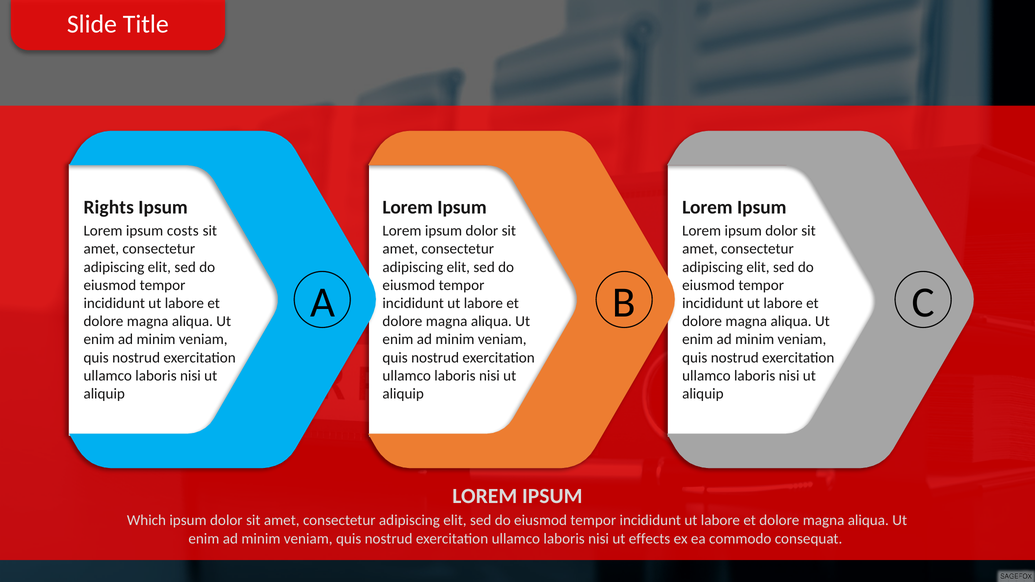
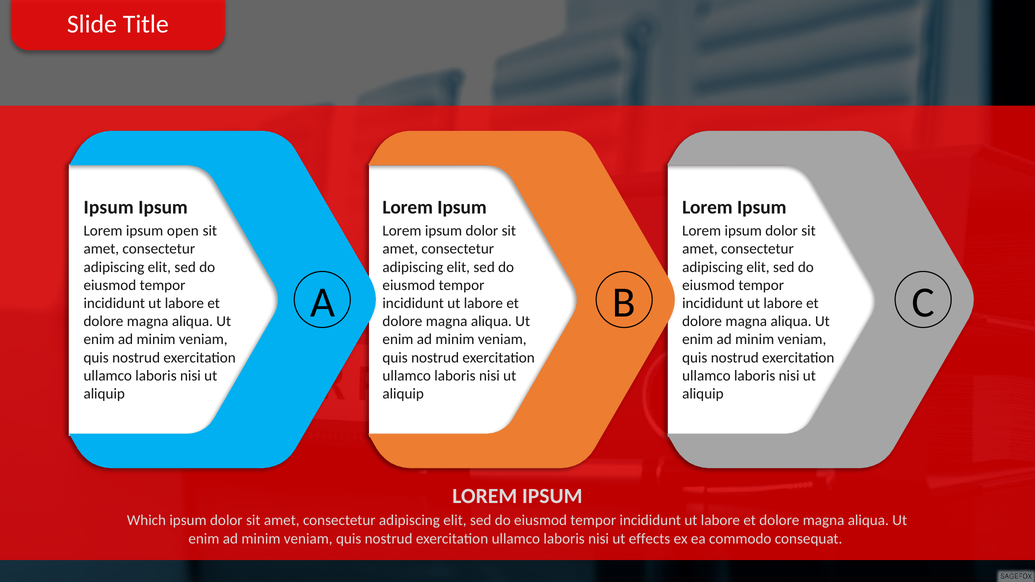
Rights at (109, 207): Rights -> Ipsum
costs: costs -> open
